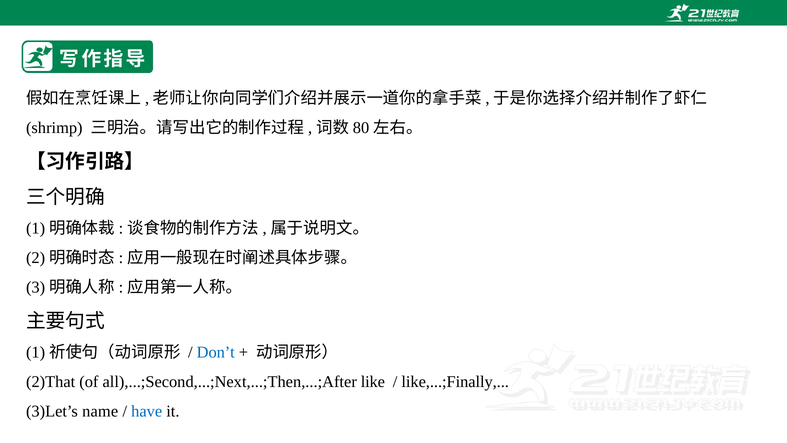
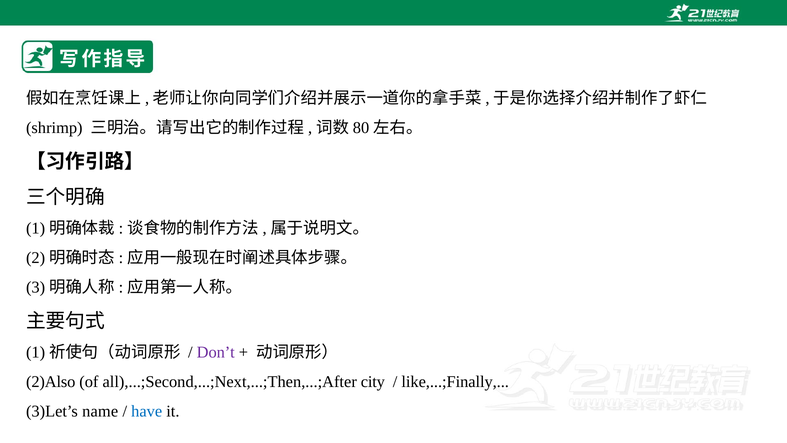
Don’t colour: blue -> purple
2)That: 2)That -> 2)Also
like: like -> city
